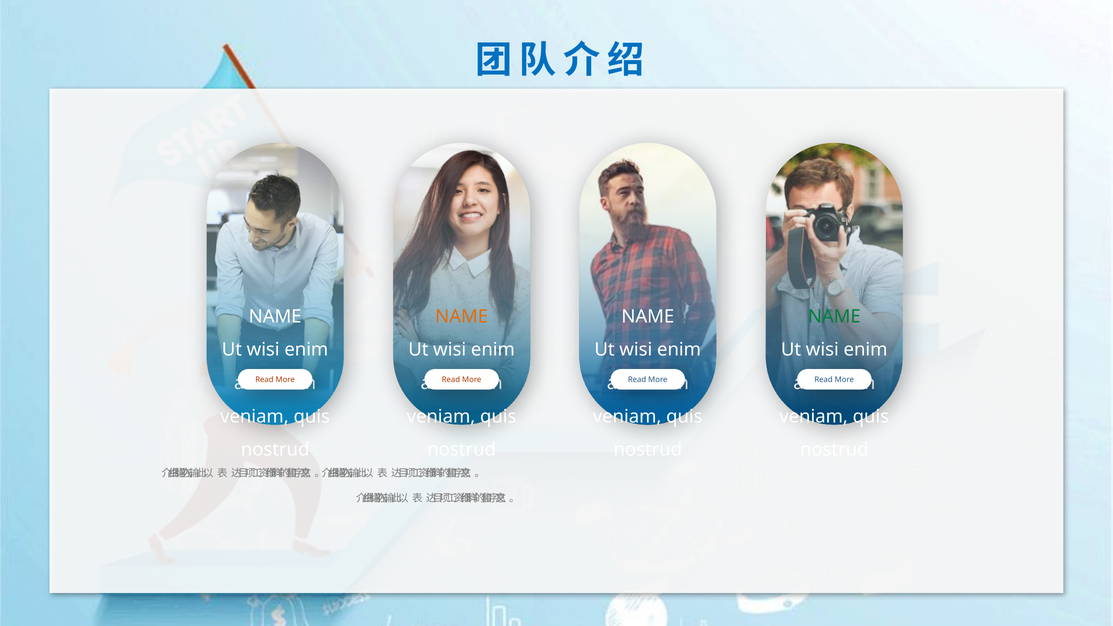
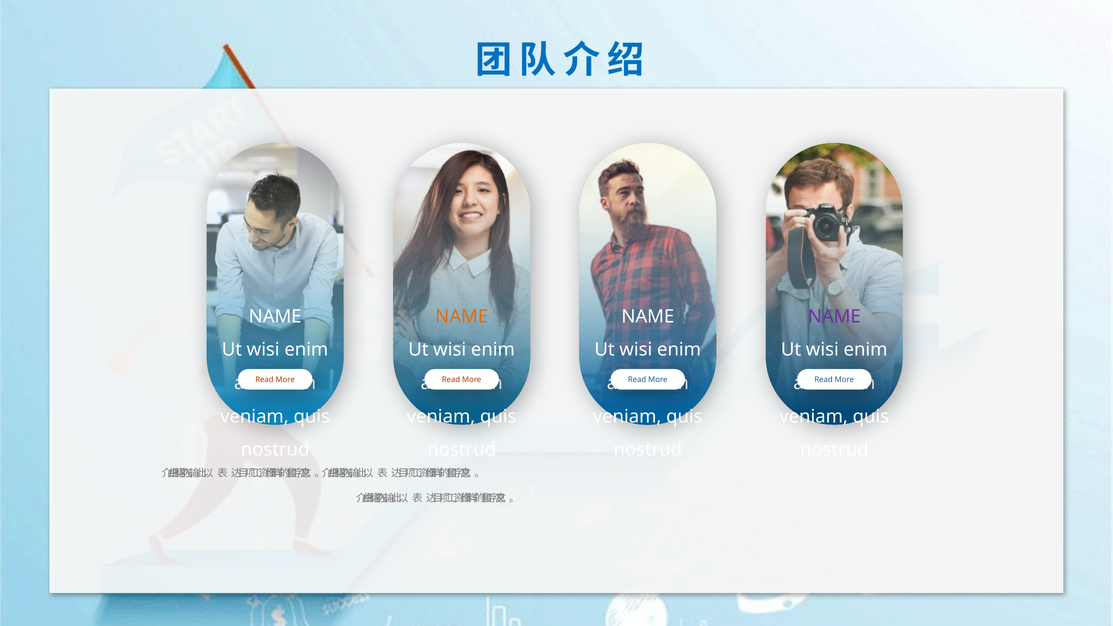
NAME at (834, 316) colour: green -> purple
